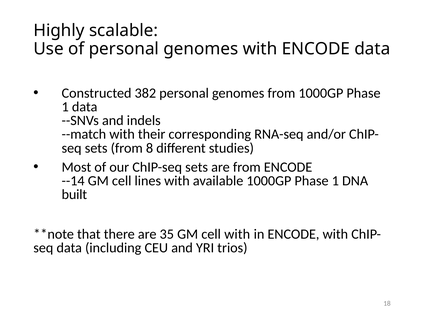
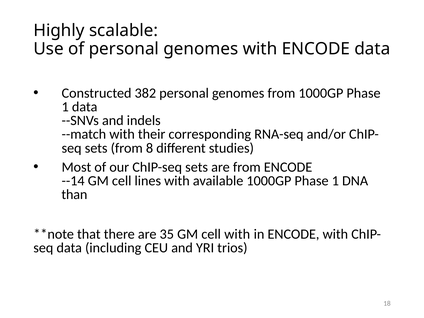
built: built -> than
